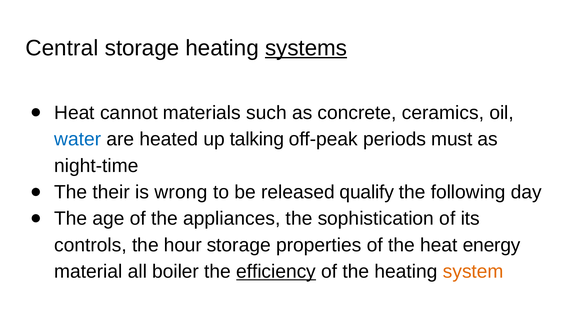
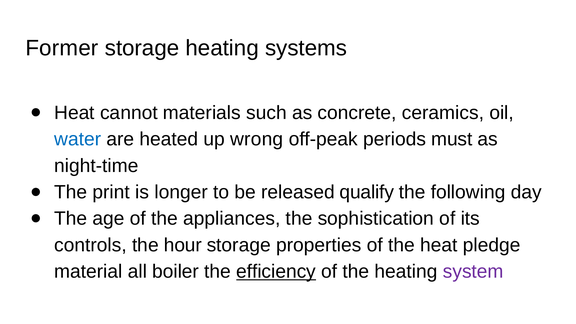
Central: Central -> Former
systems underline: present -> none
talking: talking -> wrong
their: their -> print
wrong: wrong -> longer
energy: energy -> pledge
system colour: orange -> purple
